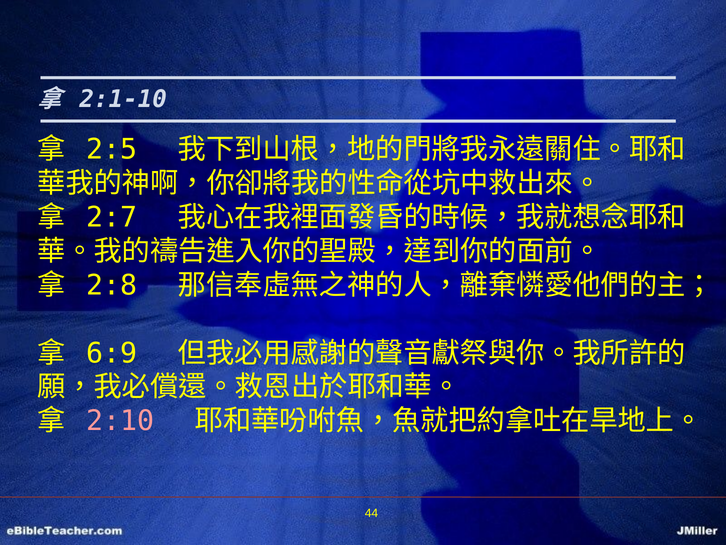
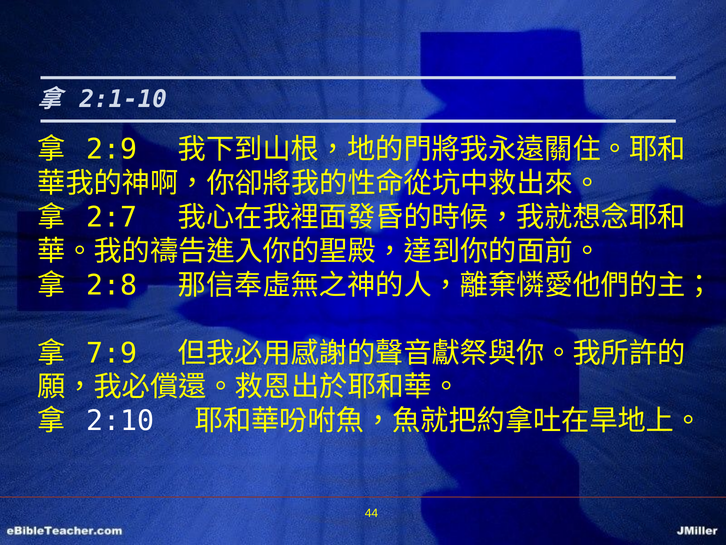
2:5: 2:5 -> 2:9
6:9: 6:9 -> 7:9
2:10 colour: pink -> white
